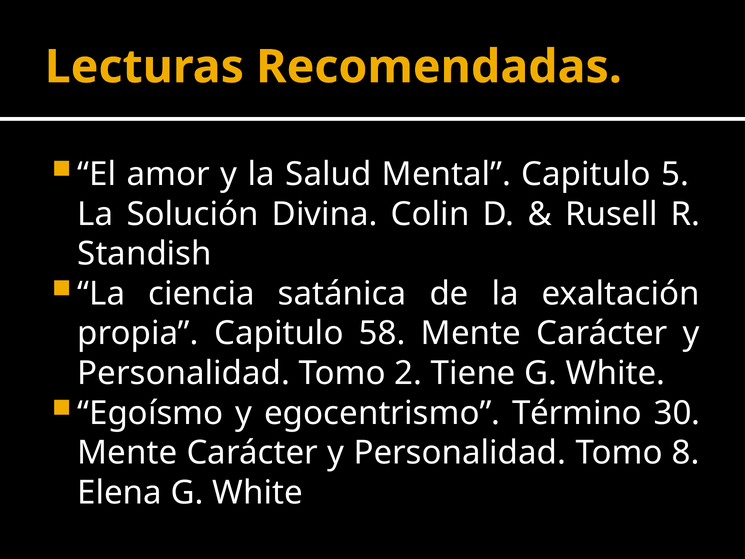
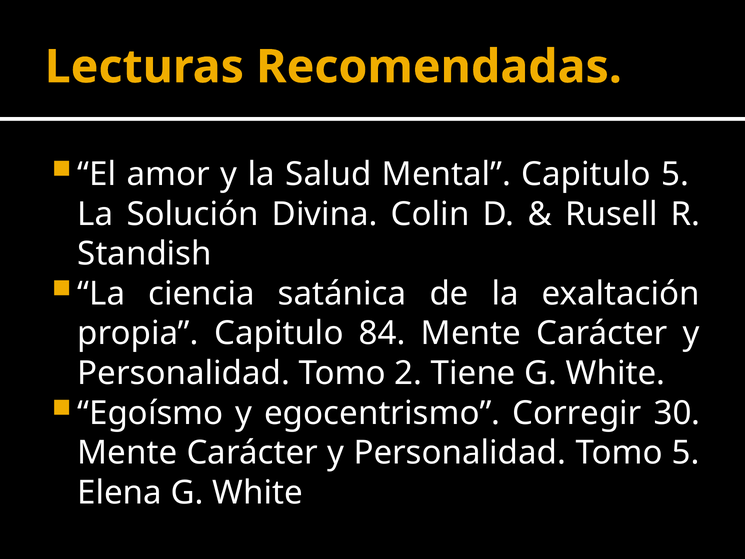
58: 58 -> 84
Término: Término -> Corregir
Tomo 8: 8 -> 5
